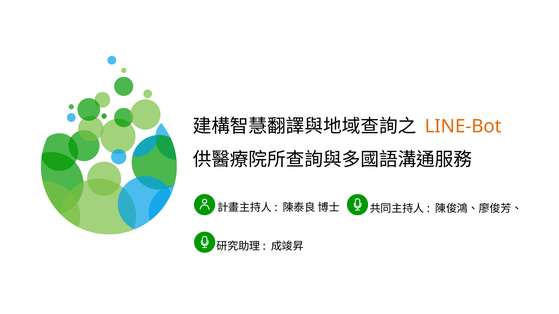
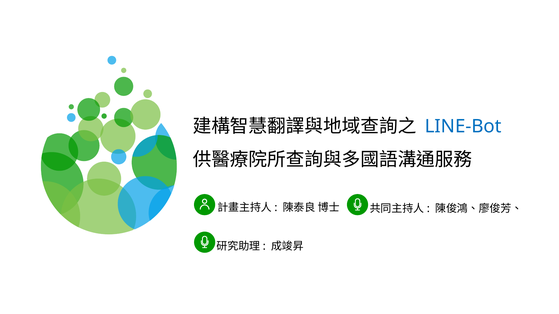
LINE-Bot colour: orange -> blue
